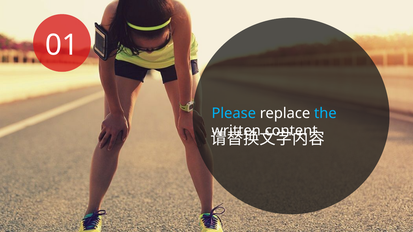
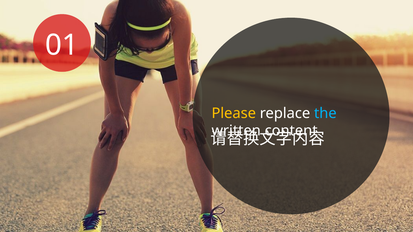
Please colour: light blue -> yellow
